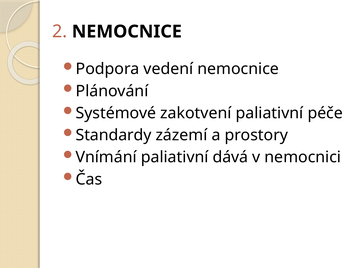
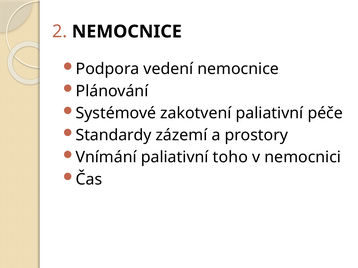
dává: dává -> toho
